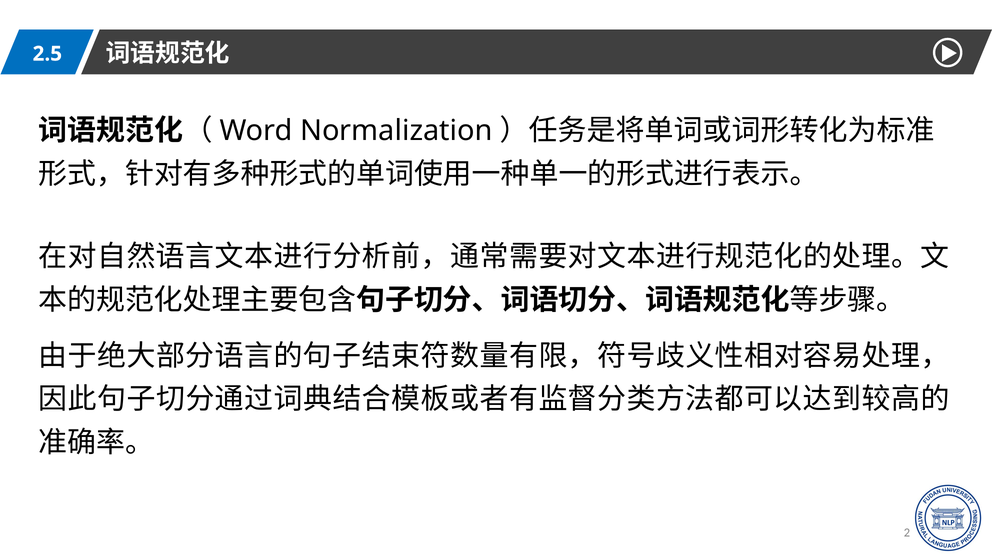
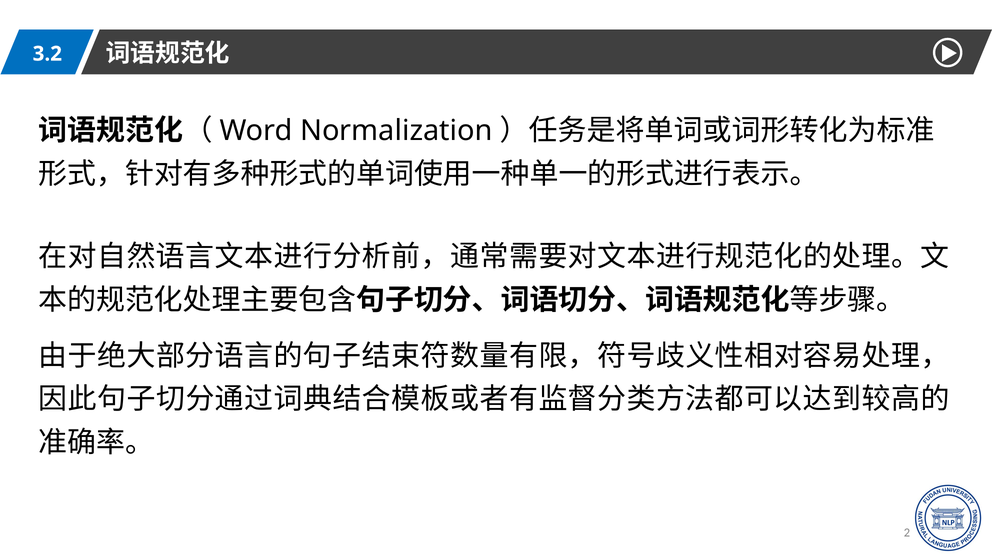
2.5: 2.5 -> 3.2
